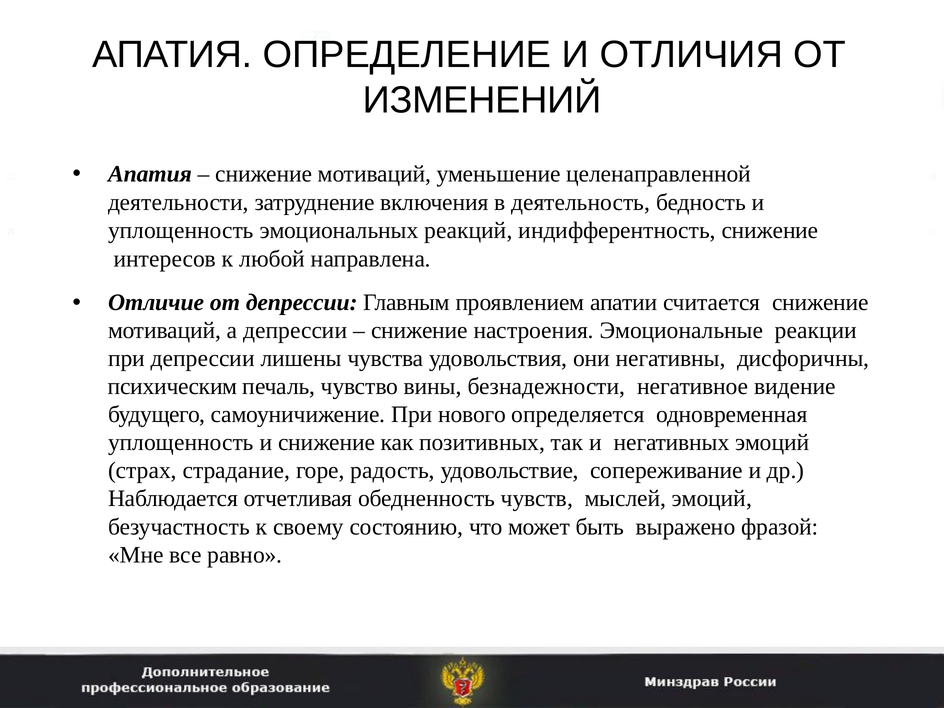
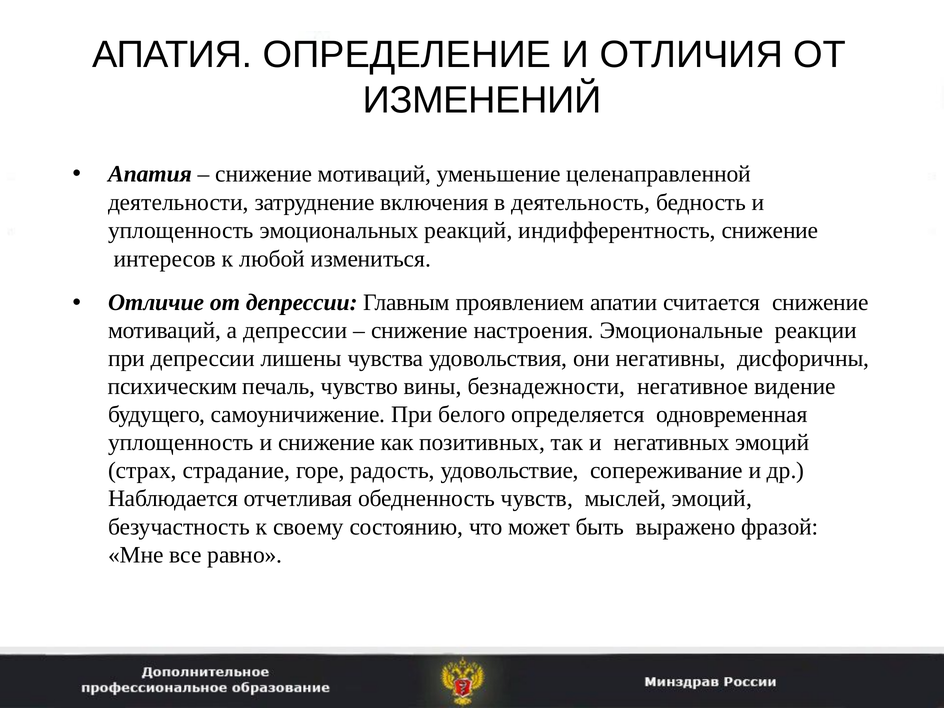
направлена: направлена -> измениться
нового: нового -> белого
